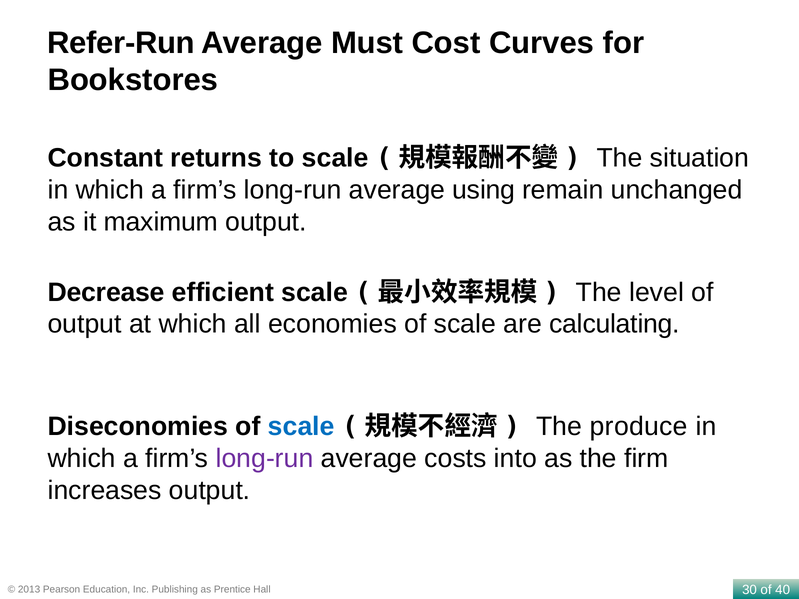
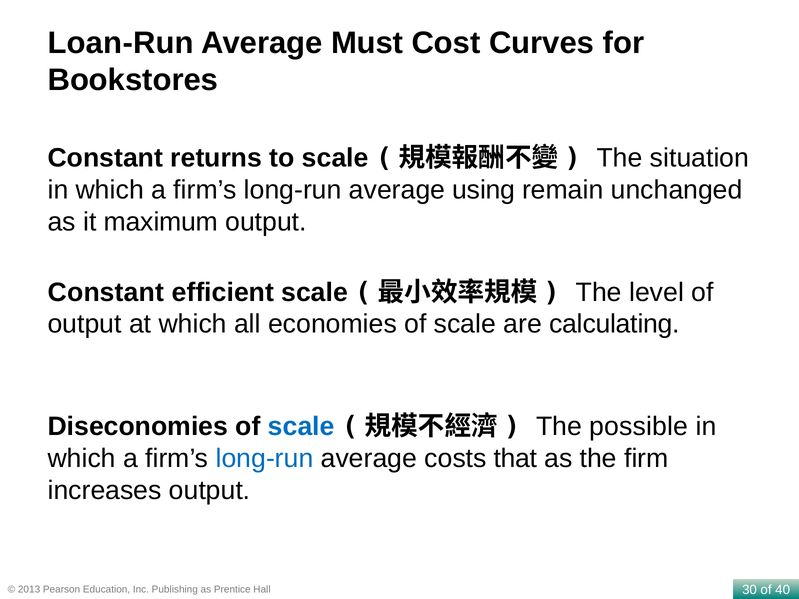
Refer-Run: Refer-Run -> Loan-Run
Decrease at (106, 292): Decrease -> Constant
produce: produce -> possible
long-run at (265, 459) colour: purple -> blue
into: into -> that
